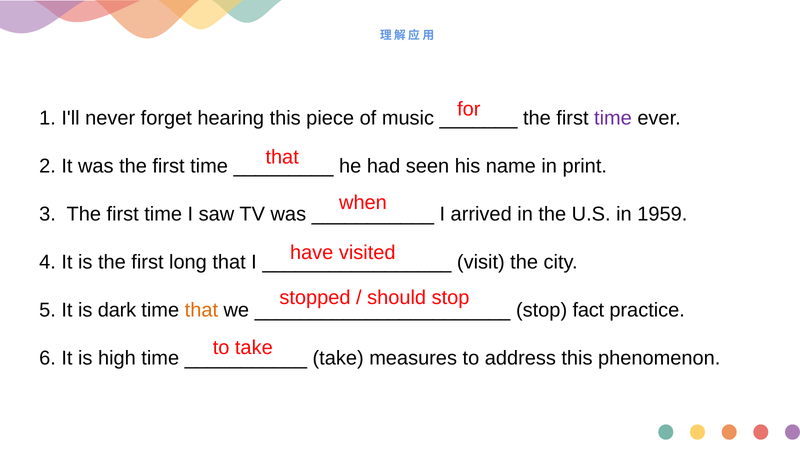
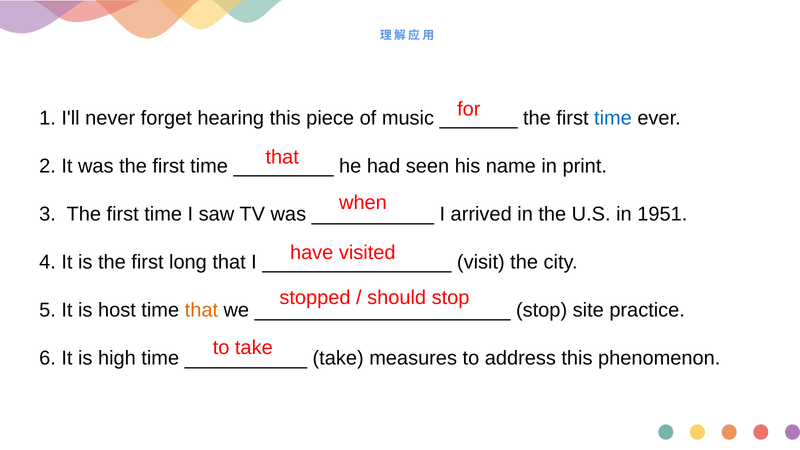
time at (613, 118) colour: purple -> blue
1959: 1959 -> 1951
dark: dark -> host
fact: fact -> site
